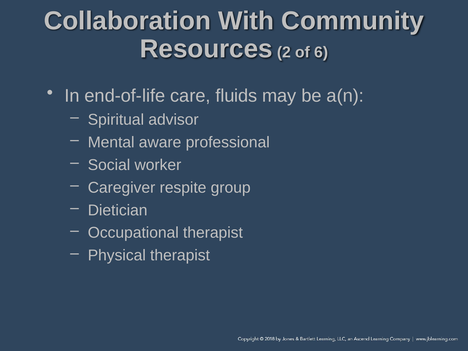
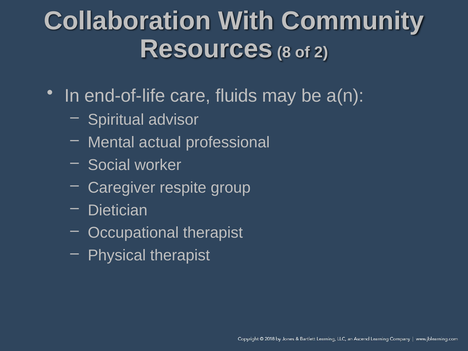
2: 2 -> 8
6: 6 -> 2
aware: aware -> actual
